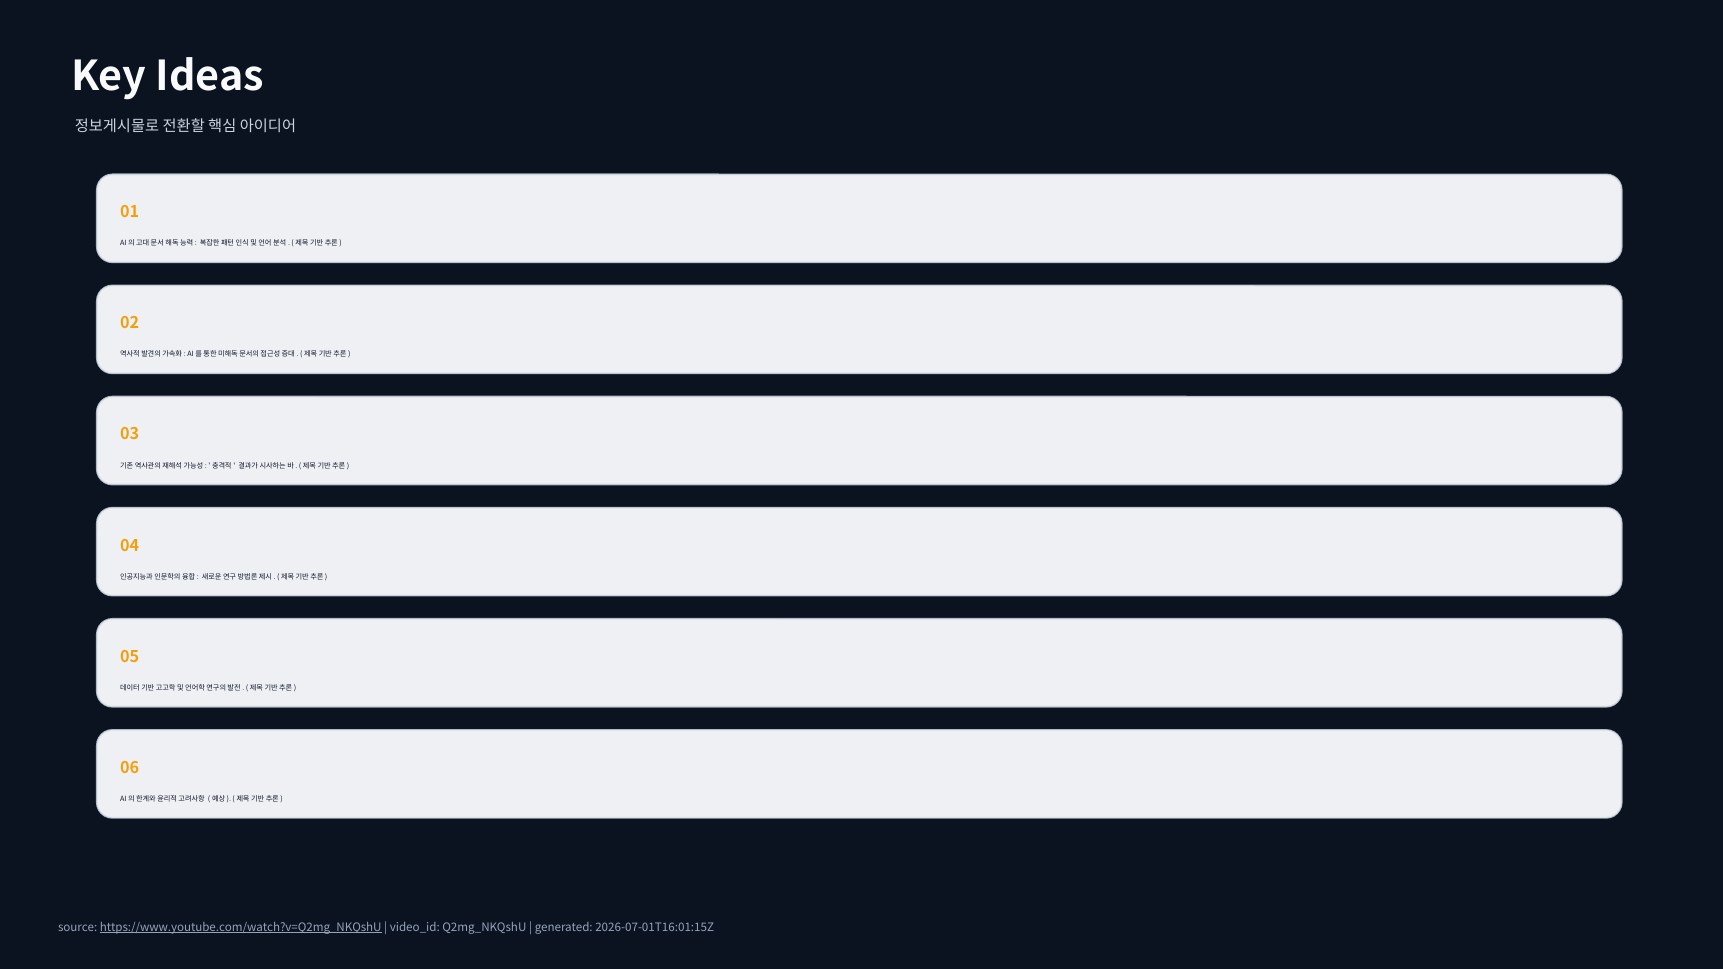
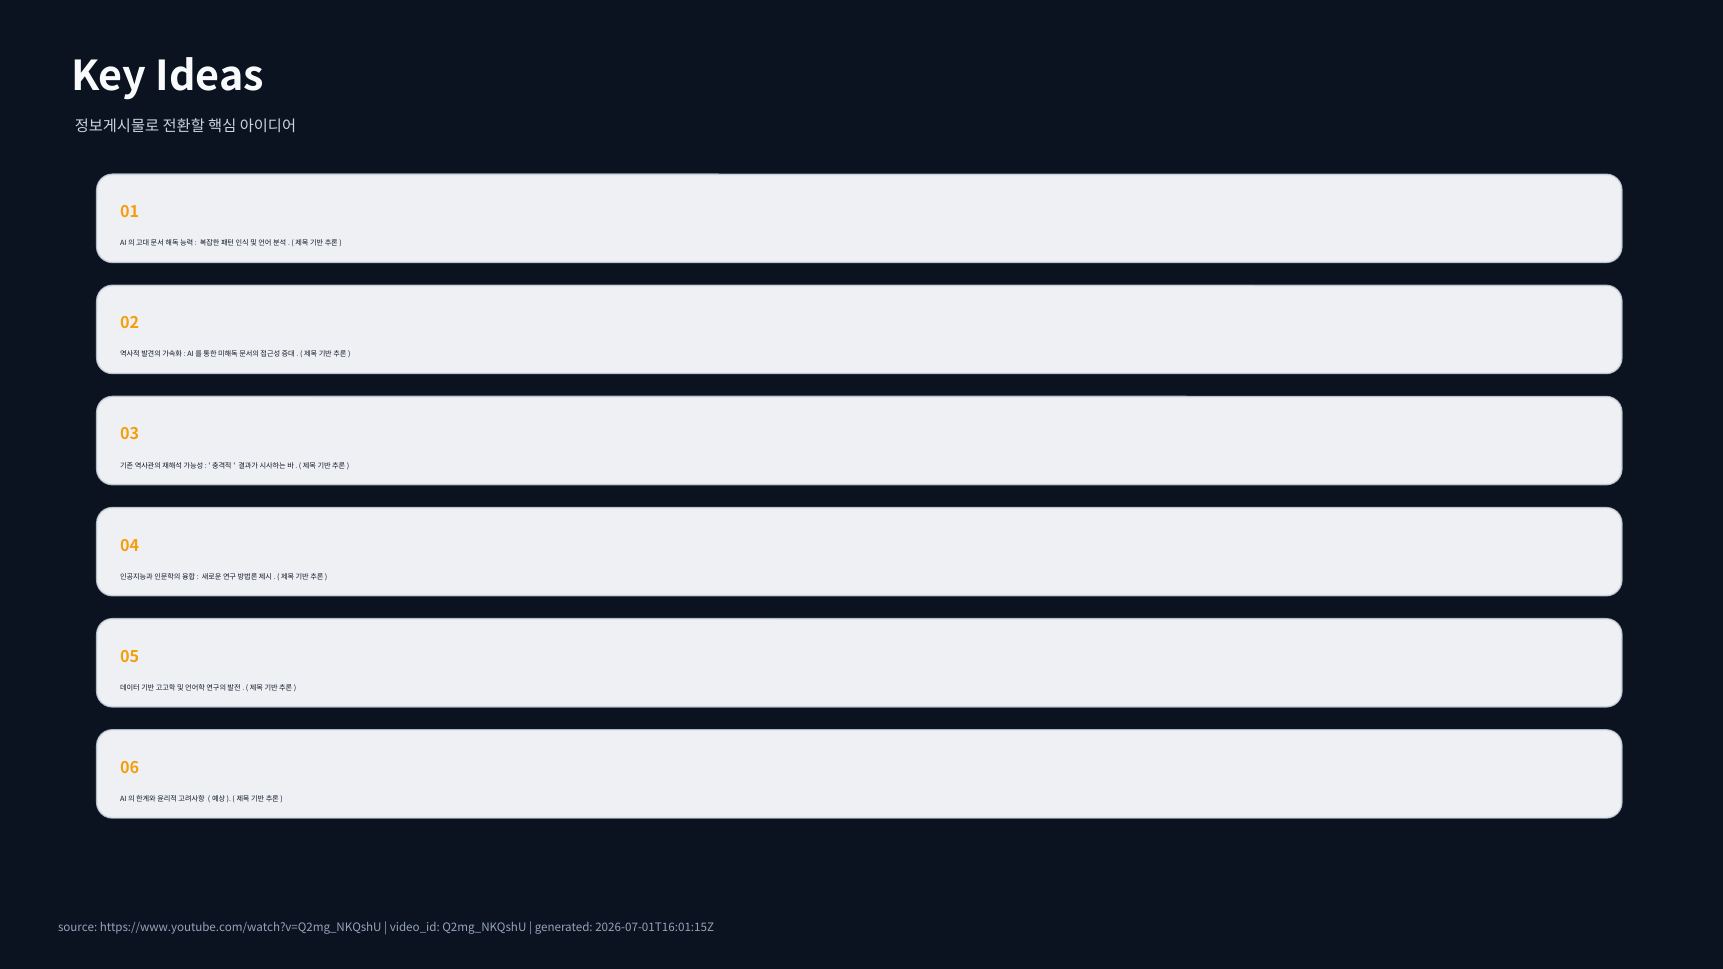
https://www.youtube.com/watch?v=Q2mg_NKQshU underline: present -> none
